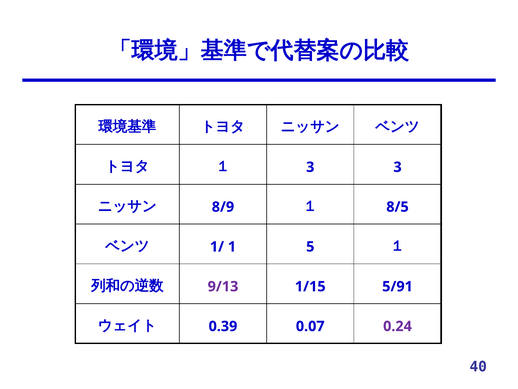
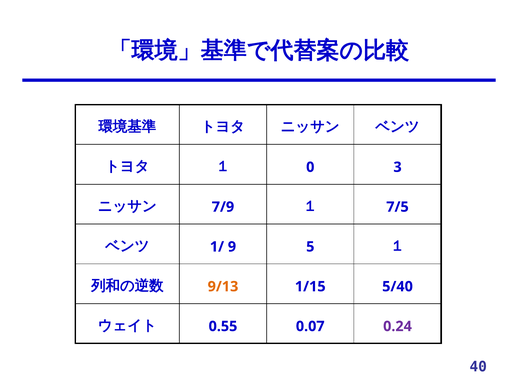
１ 3: 3 -> 0
8/9: 8/9 -> 7/9
8/5: 8/5 -> 7/5
1: 1 -> 9
9/13 colour: purple -> orange
5/91: 5/91 -> 5/40
0.39: 0.39 -> 0.55
